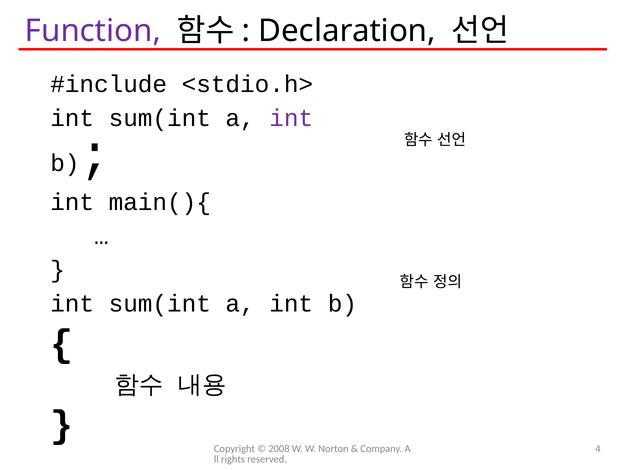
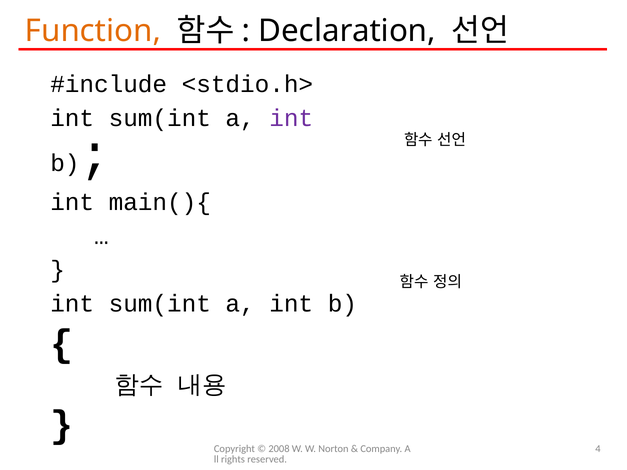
Function colour: purple -> orange
